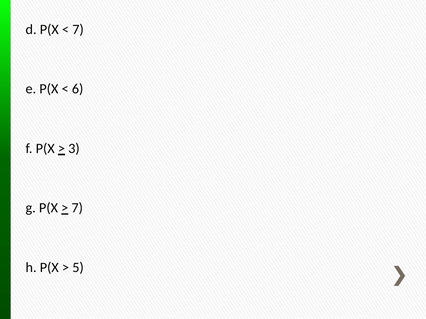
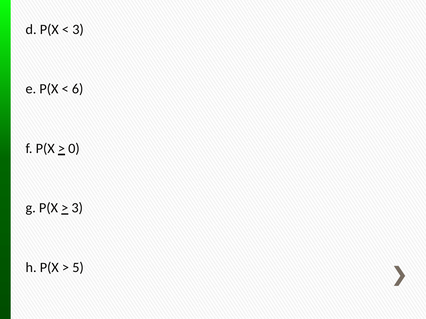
7 at (78, 29): 7 -> 3
3: 3 -> 0
7 at (77, 208): 7 -> 3
